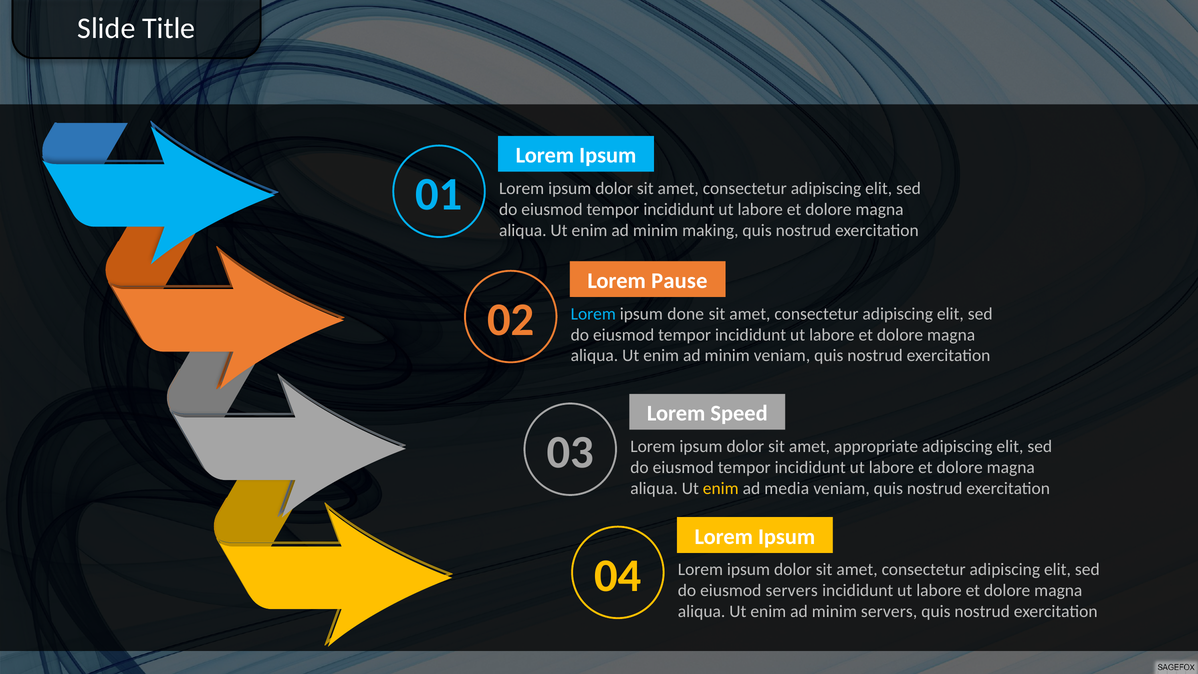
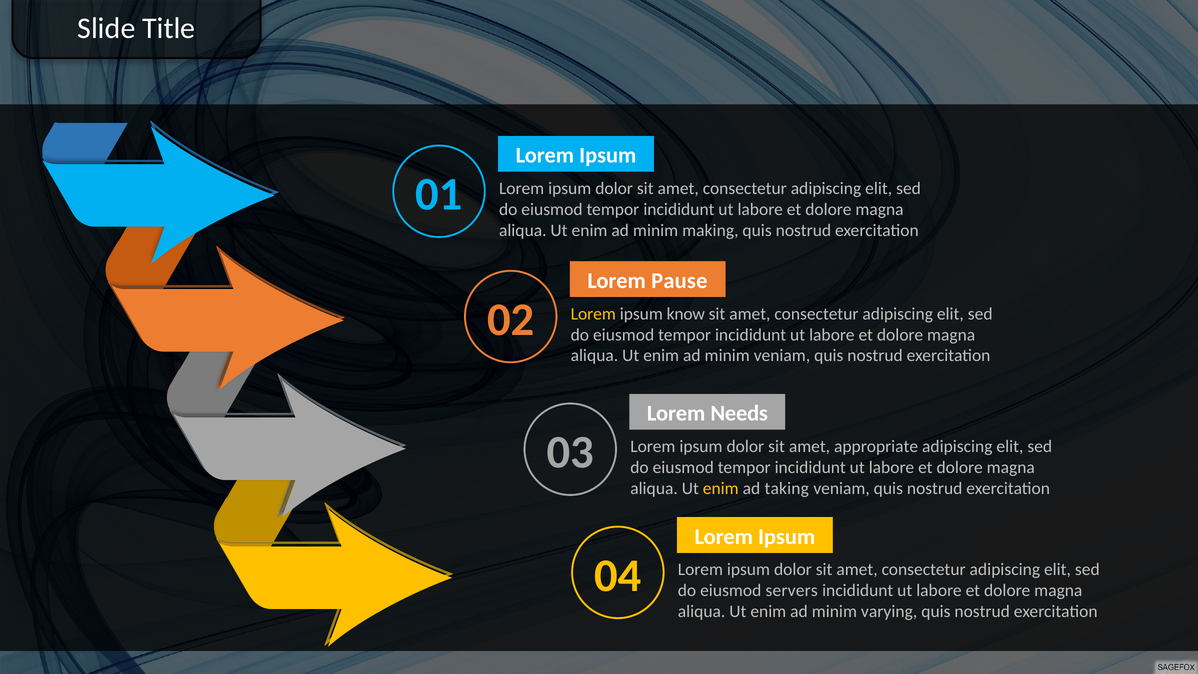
Lorem at (593, 314) colour: light blue -> yellow
done: done -> know
Speed: Speed -> Needs
media: media -> taking
minim servers: servers -> varying
